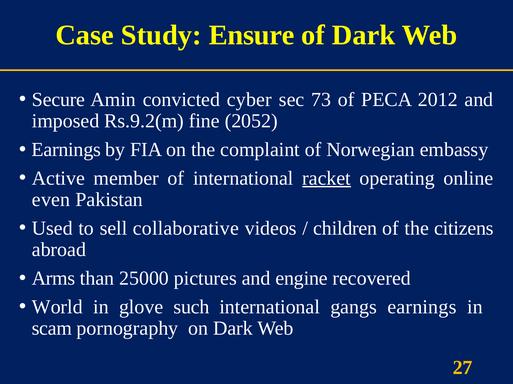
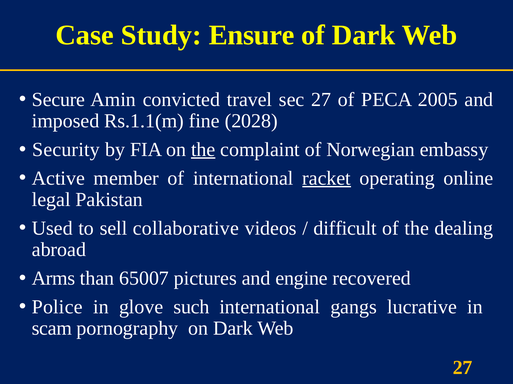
cyber: cyber -> travel
sec 73: 73 -> 27
2012: 2012 -> 2005
Rs.9.2(m: Rs.9.2(m -> Rs.1.1(m
2052: 2052 -> 2028
Earnings at (66, 150): Earnings -> Security
the at (203, 150) underline: none -> present
even: even -> legal
children: children -> difficult
citizens: citizens -> dealing
25000: 25000 -> 65007
World: World -> Police
gangs earnings: earnings -> lucrative
